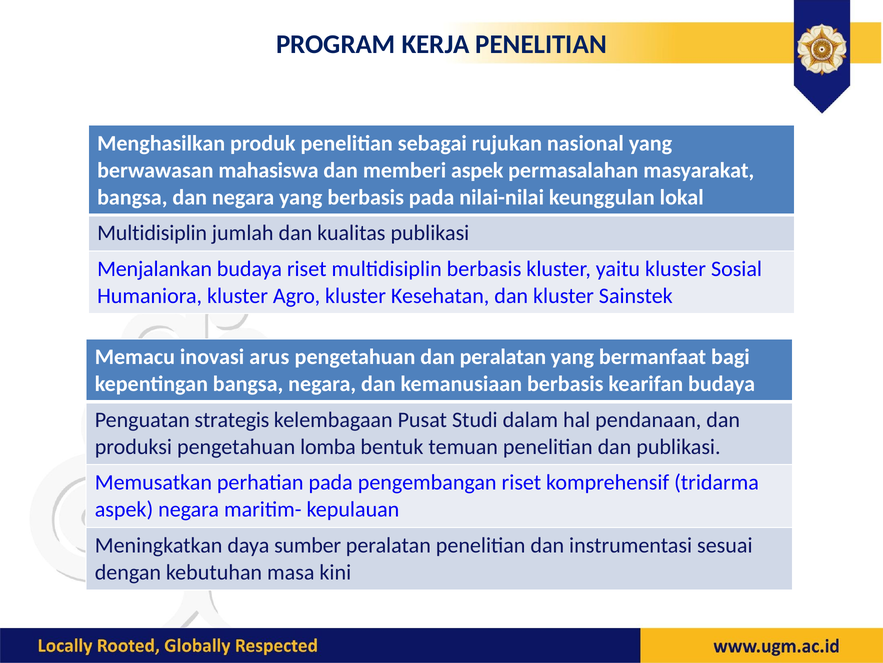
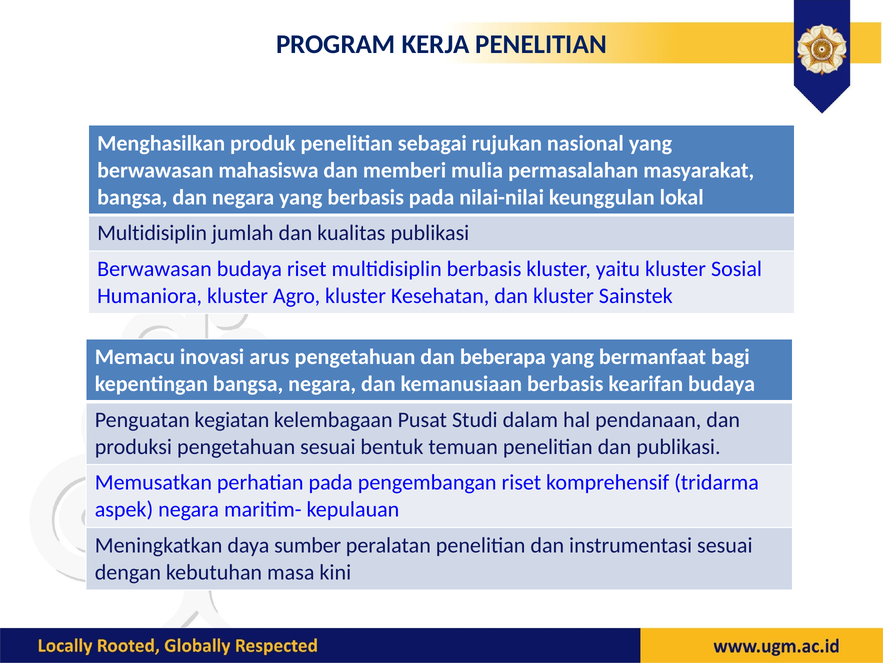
memberi aspek: aspek -> mulia
Menjalankan at (155, 269): Menjalankan -> Berwawasan
dan peralatan: peralatan -> beberapa
strategis: strategis -> kegiatan
pengetahuan lomba: lomba -> sesuai
